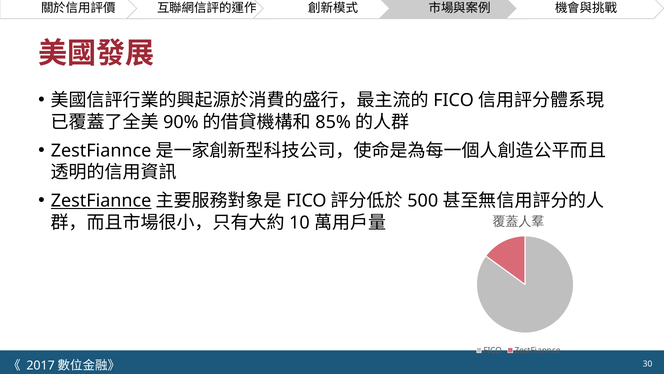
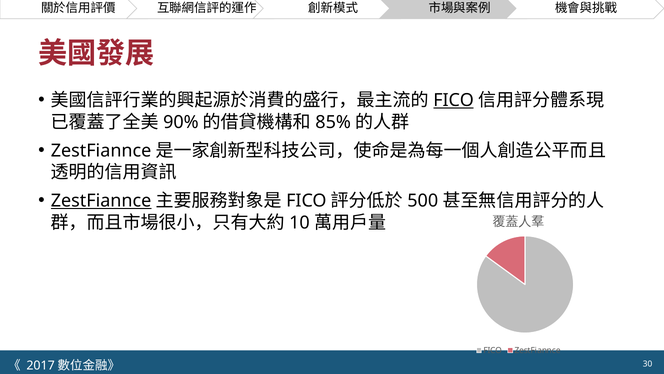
FICO at (454, 100) underline: none -> present
